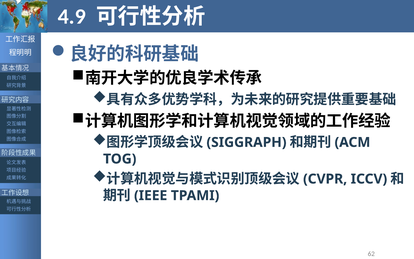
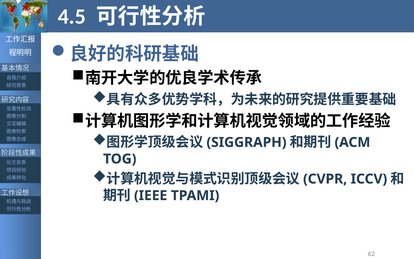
4.9: 4.9 -> 4.5
